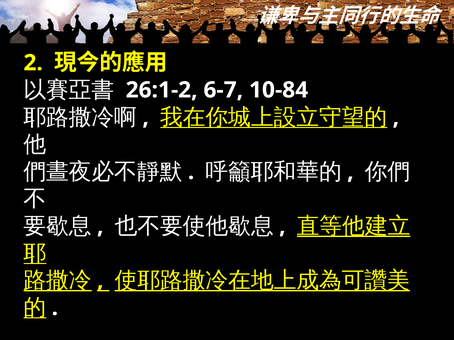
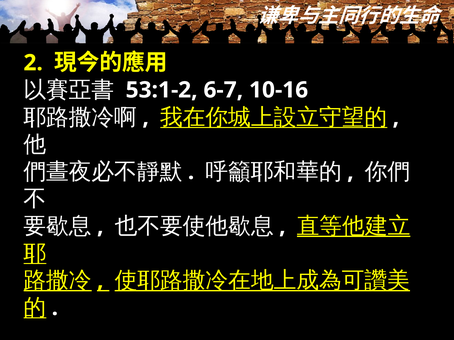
26:1-2: 26:1-2 -> 53:1-2
10-84: 10-84 -> 10-16
